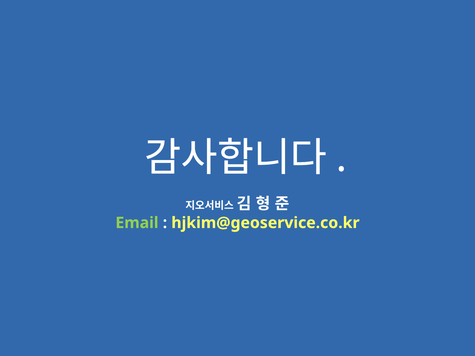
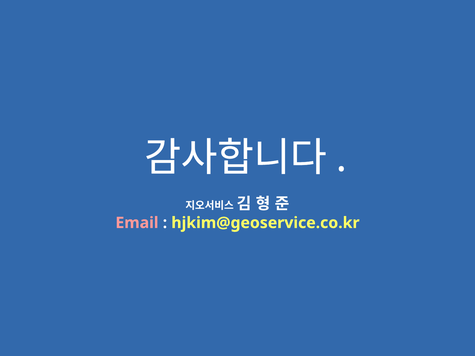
Email colour: light green -> pink
